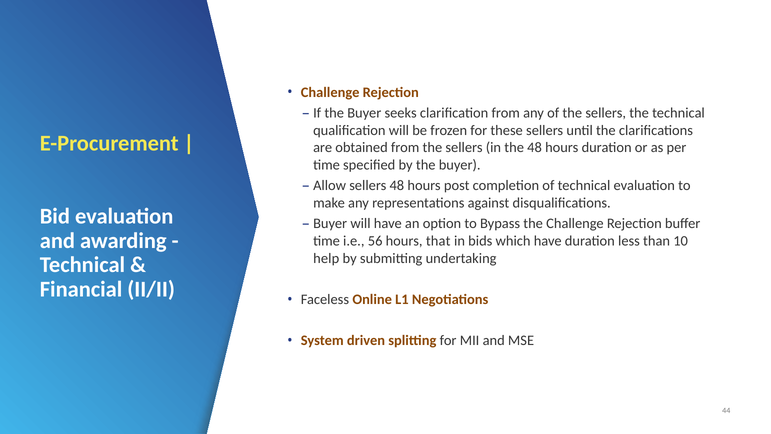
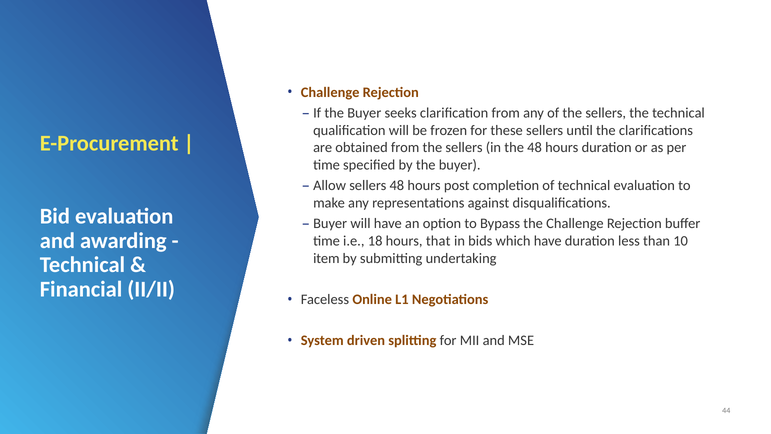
56: 56 -> 18
help: help -> item
